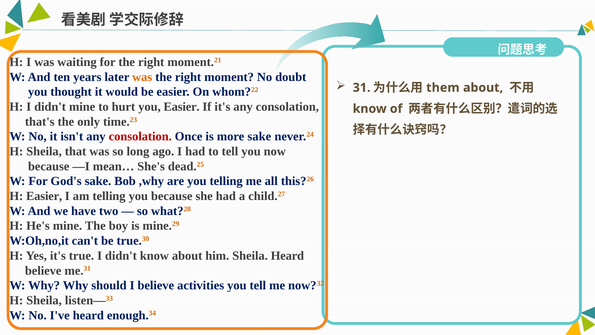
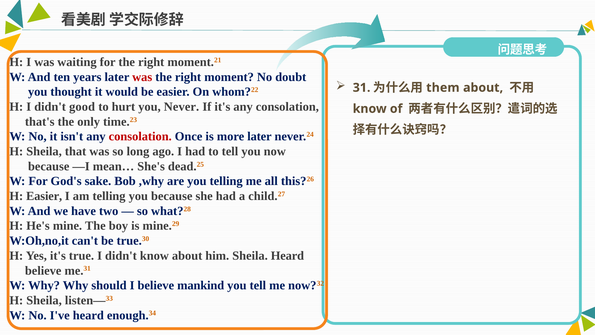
was at (142, 77) colour: orange -> red
didn't mine: mine -> good
you Easier: Easier -> Never
more sake: sake -> later
activities: activities -> mankind
